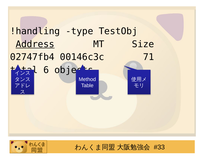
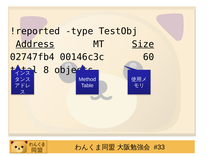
!handling: !handling -> !reported
Size underline: none -> present
71: 71 -> 60
6: 6 -> 8
